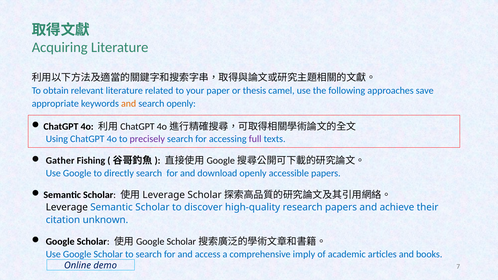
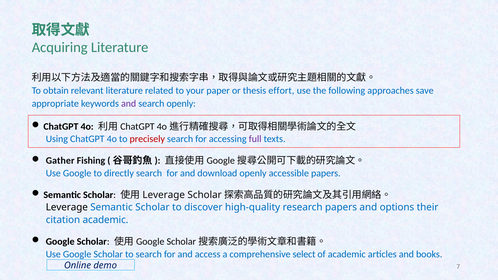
camel: camel -> effort
and at (129, 104) colour: orange -> purple
precisely colour: purple -> red
achieve: achieve -> options
citation unknown: unknown -> academic
imply: imply -> select
